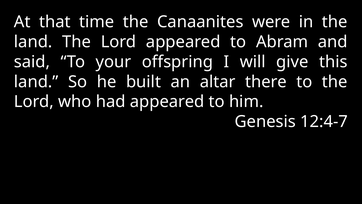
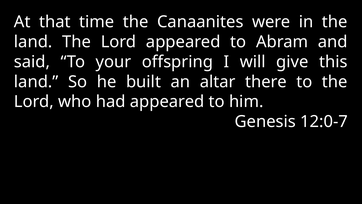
12:4-7: 12:4-7 -> 12:0-7
